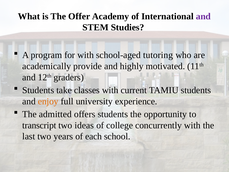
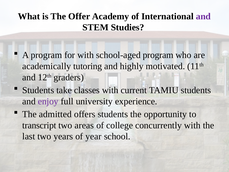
school-aged tutoring: tutoring -> program
provide: provide -> tutoring
enjoy colour: orange -> purple
ideas: ideas -> areas
each: each -> year
